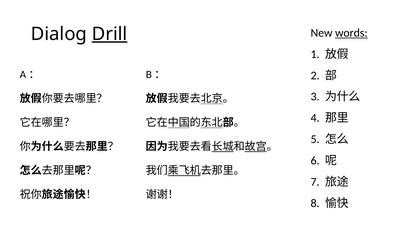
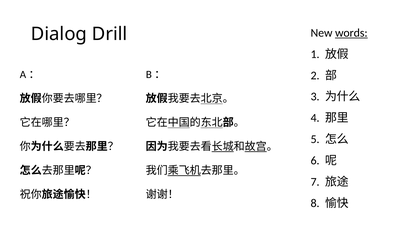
Drill underline: present -> none
